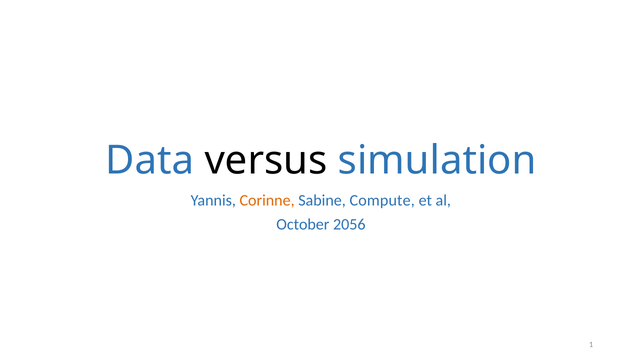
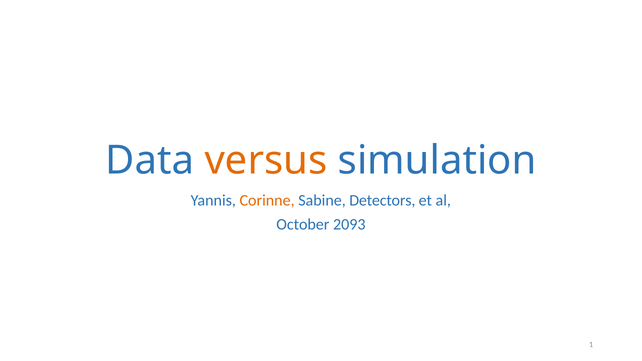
versus colour: black -> orange
Compute: Compute -> Detectors
2056: 2056 -> 2093
